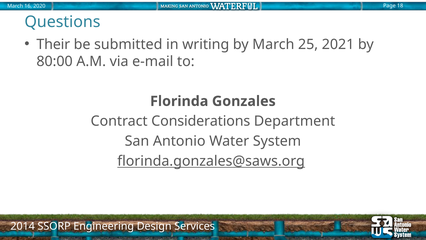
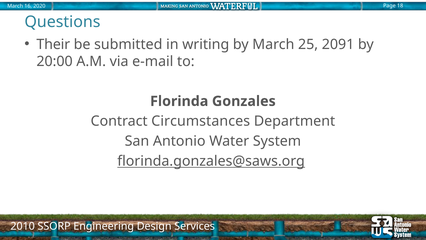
2021: 2021 -> 2091
80:00: 80:00 -> 20:00
Considerations: Considerations -> Circumstances
2014: 2014 -> 2010
